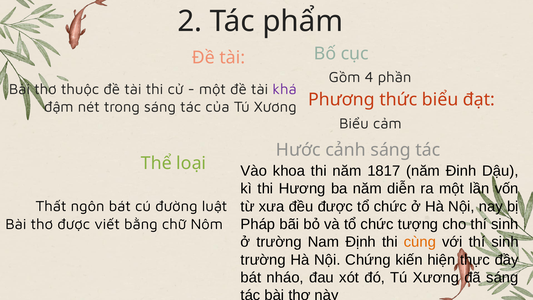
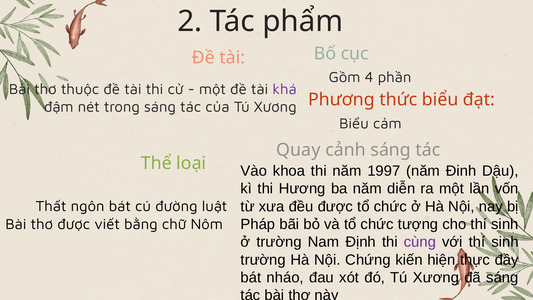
Hước: Hước -> Quay
1817: 1817 -> 1997
cùng colour: orange -> purple
